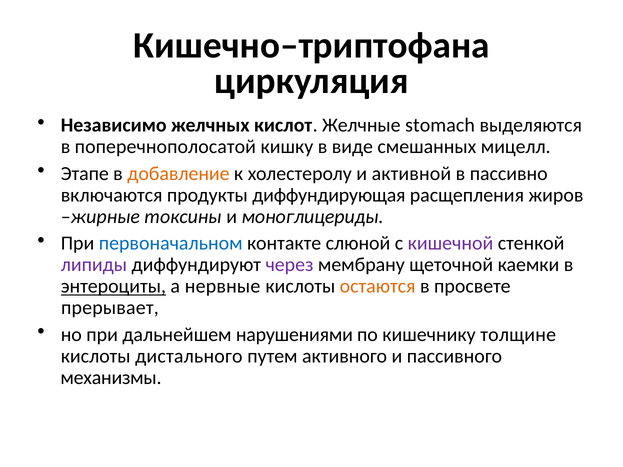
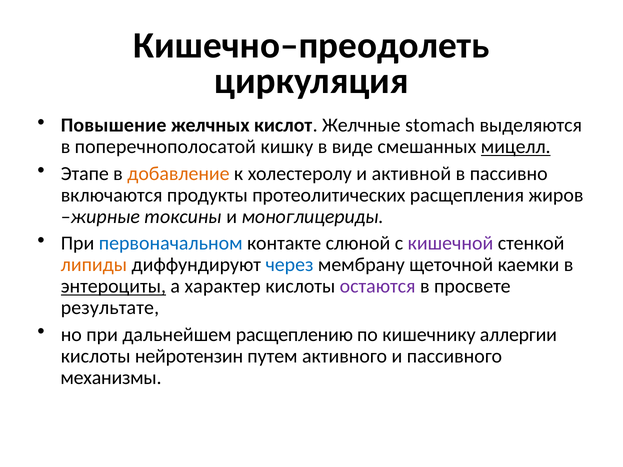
Кишечно–триптофана: Кишечно–триптофана -> Кишечно–преодолеть
Независимо: Независимо -> Повышение
мицелл underline: none -> present
диффундирующая: диффундирующая -> протеолитических
липиды colour: purple -> orange
через colour: purple -> blue
нервные: нервные -> характер
остаются colour: orange -> purple
прерывает: прерывает -> результате
нарушениями: нарушениями -> расщеплению
толщине: толщине -> аллергии
дистального: дистального -> нейротензин
